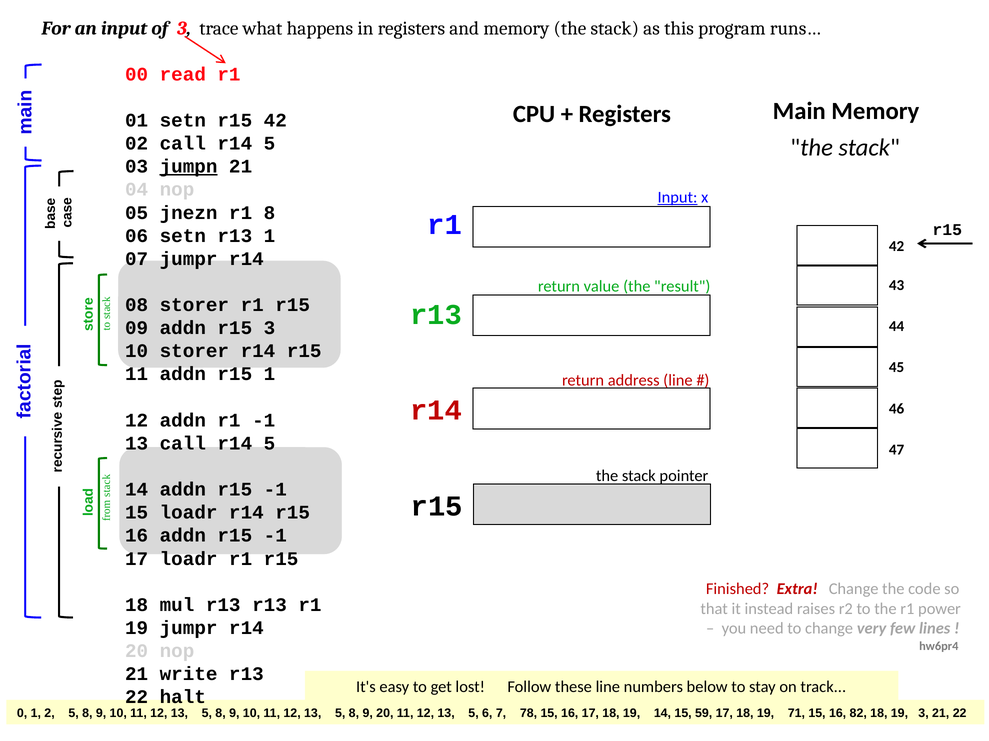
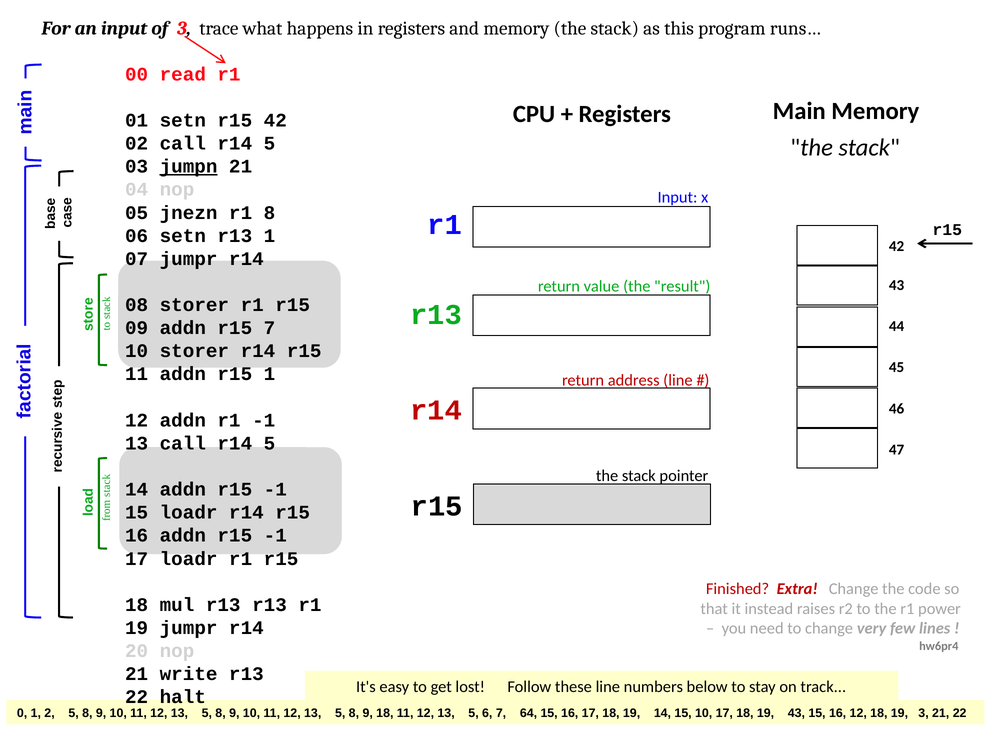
Input at (678, 198) underline: present -> none
r15 3: 3 -> 7
9 20: 20 -> 18
78: 78 -> 64
15 59: 59 -> 10
19 71: 71 -> 43
16 82: 82 -> 12
